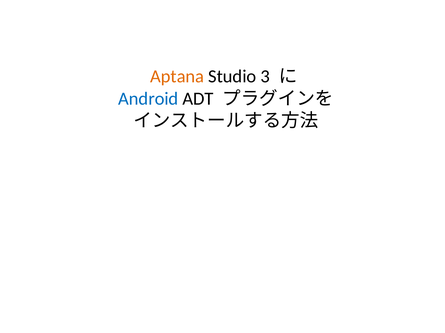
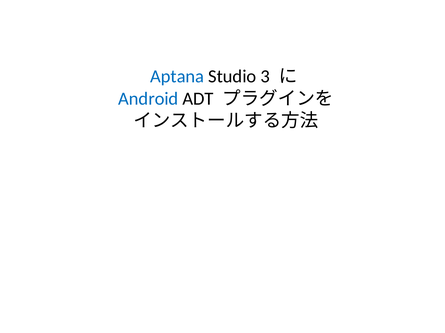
Aptana colour: orange -> blue
